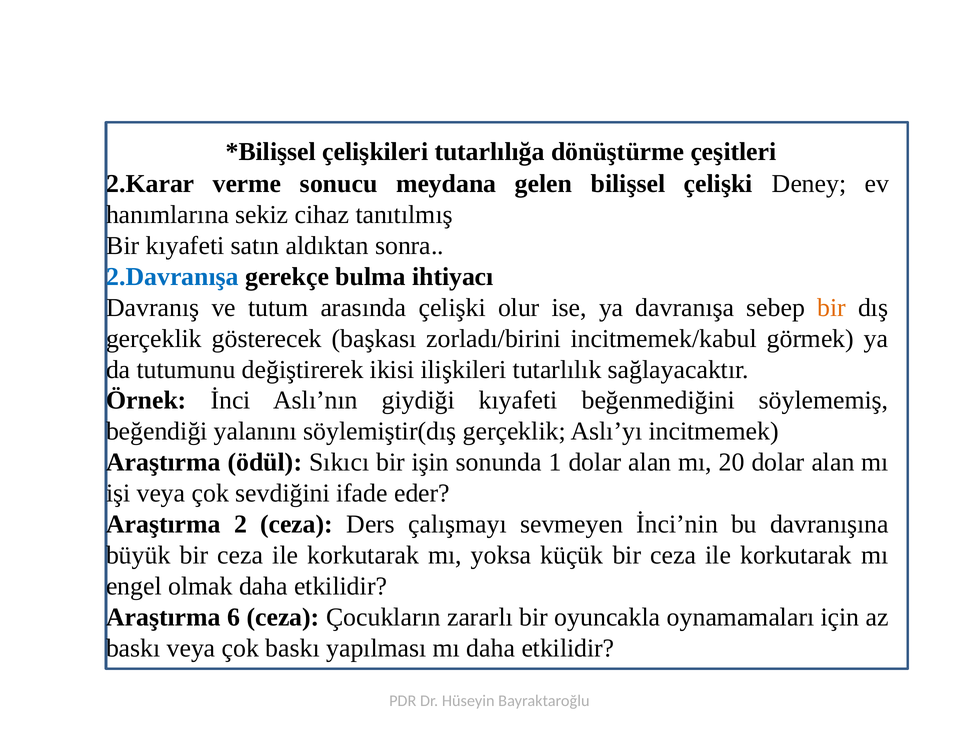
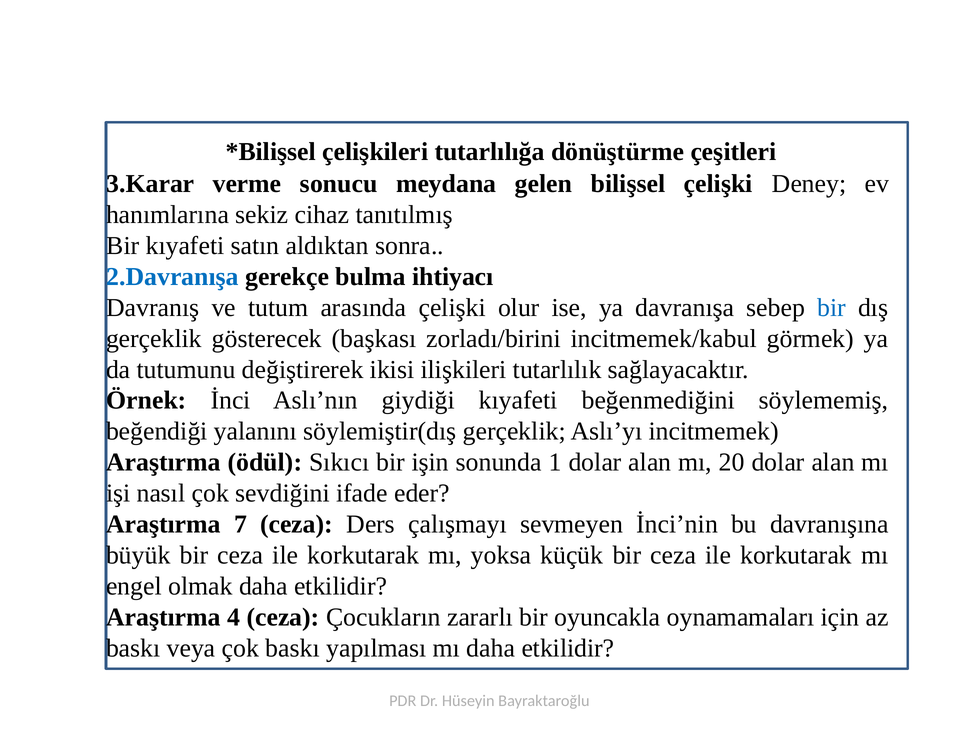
2.Karar: 2.Karar -> 3.Karar
bir at (832, 308) colour: orange -> blue
işi veya: veya -> nasıl
2: 2 -> 7
6: 6 -> 4
